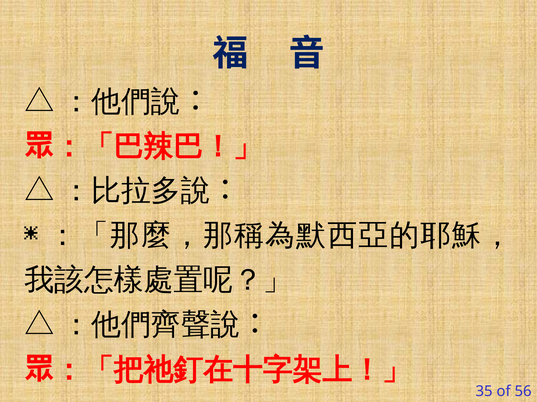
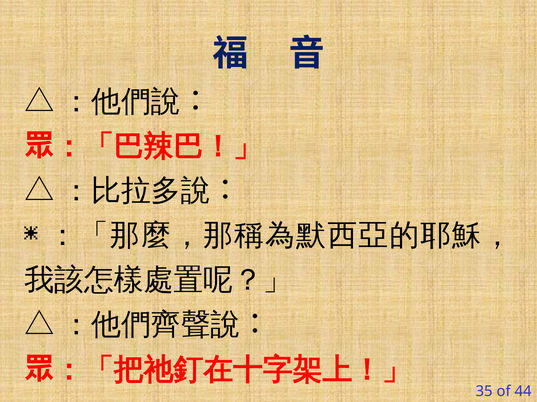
56: 56 -> 44
